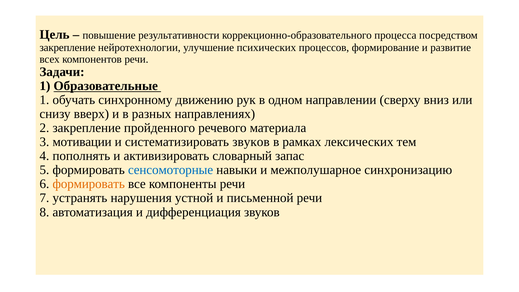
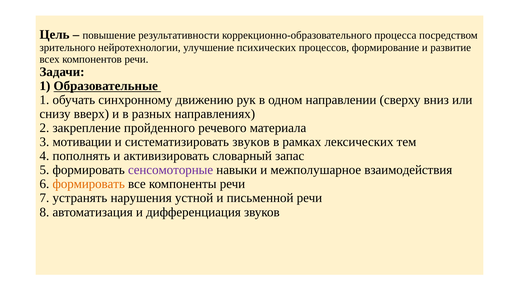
закрепление at (68, 47): закрепление -> зрительного
сенсомоторные colour: blue -> purple
синхронизацию: синхронизацию -> взаимодействия
